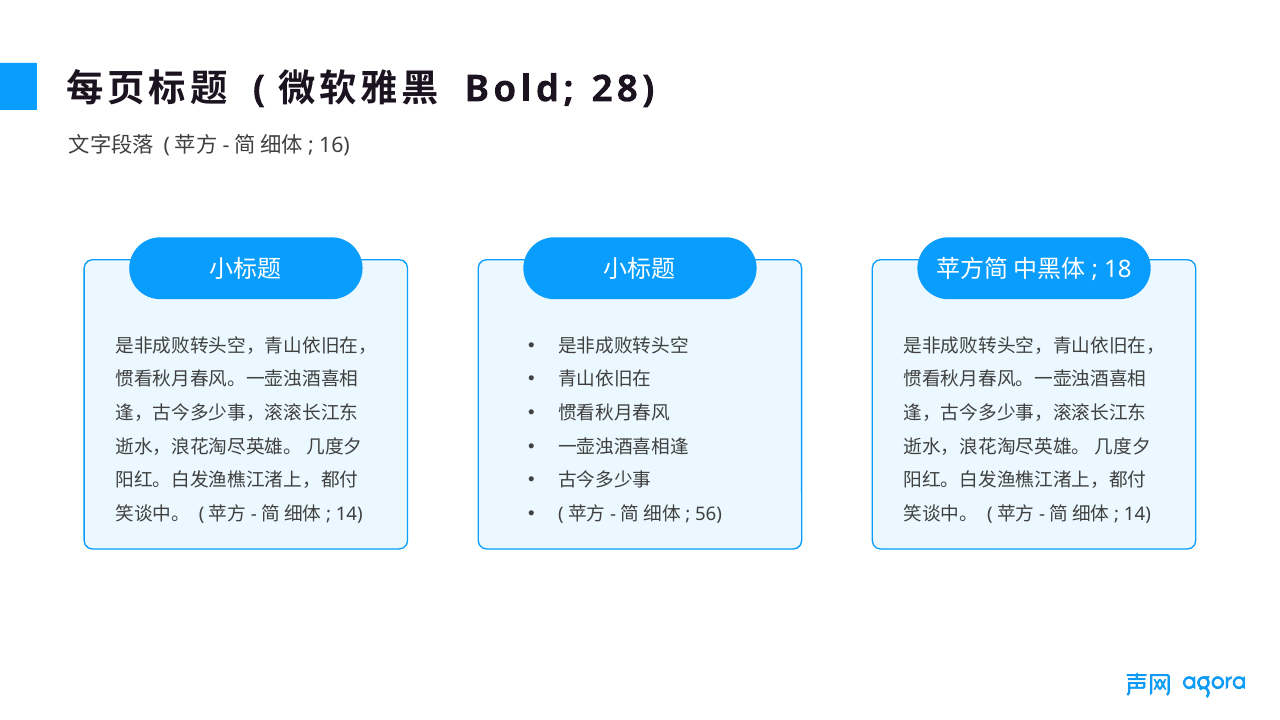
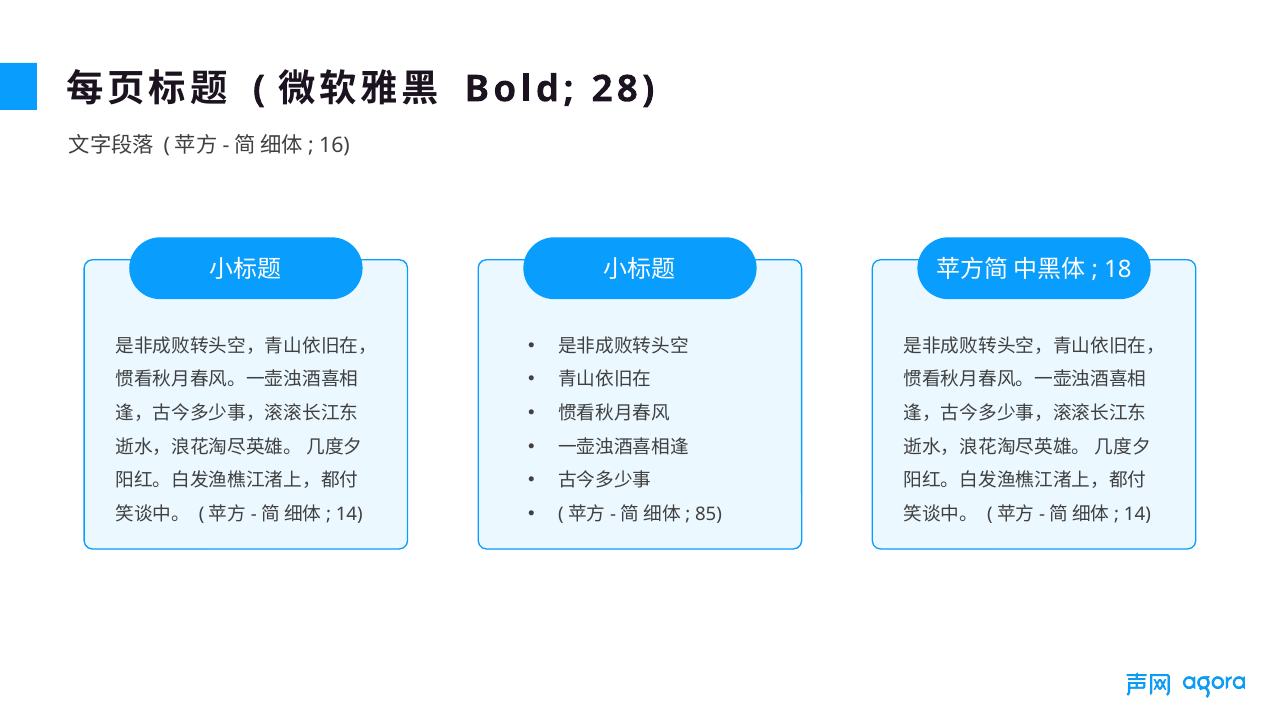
56: 56 -> 85
